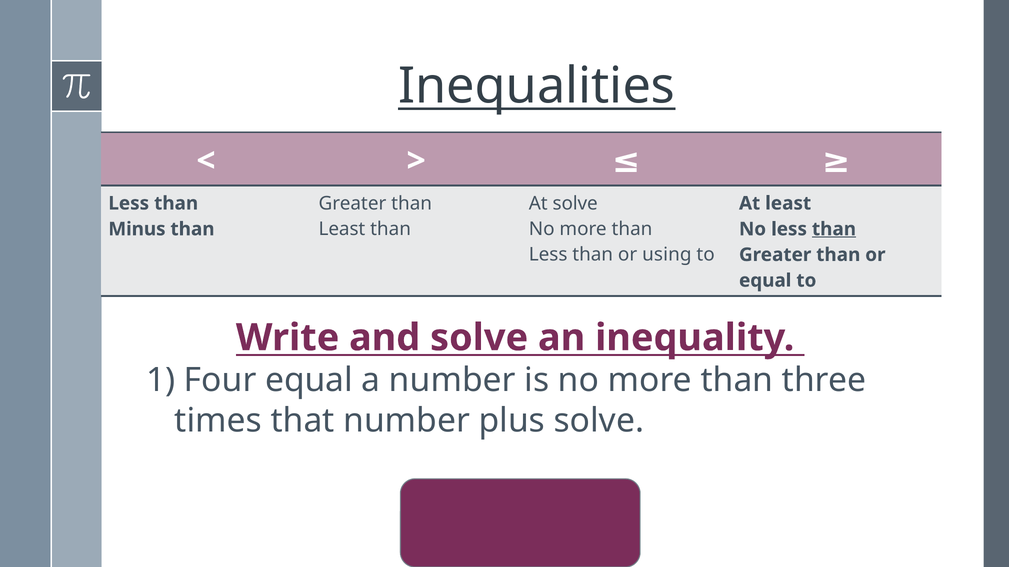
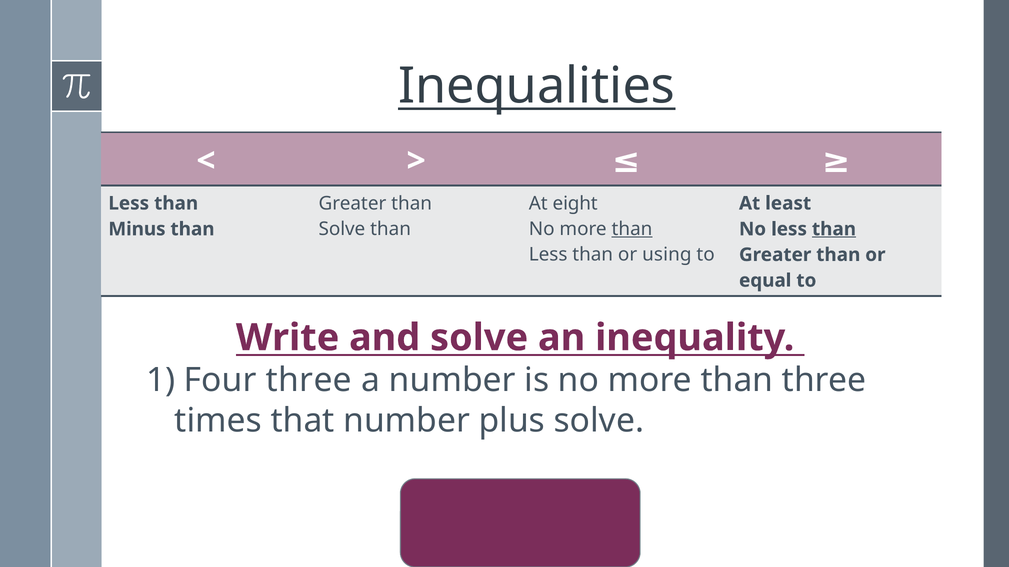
At solve: solve -> eight
Least at (342, 229): Least -> Solve
than at (632, 229) underline: none -> present
Four equal: equal -> three
